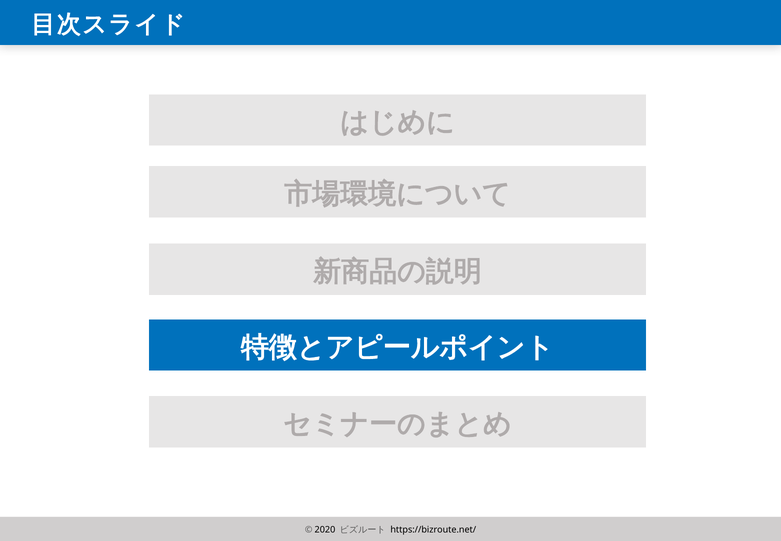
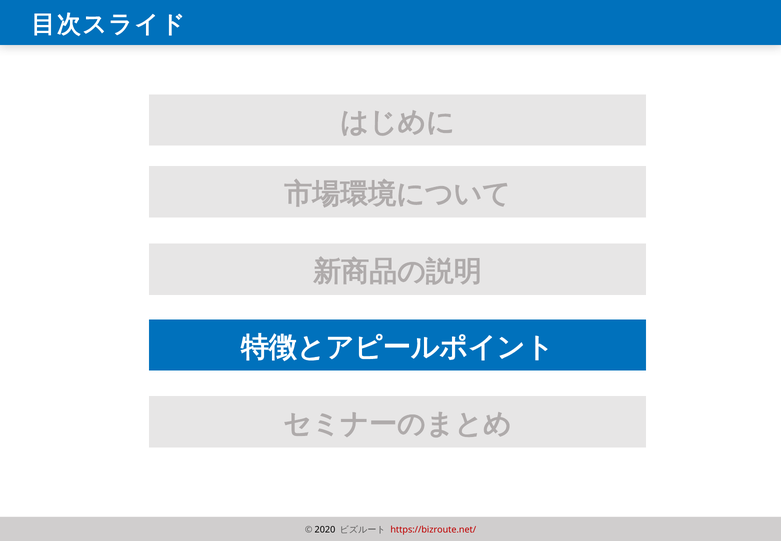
https://bizroute.net/ colour: black -> red
